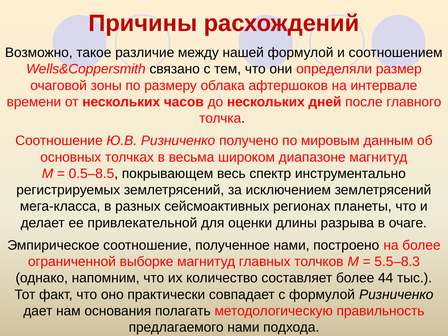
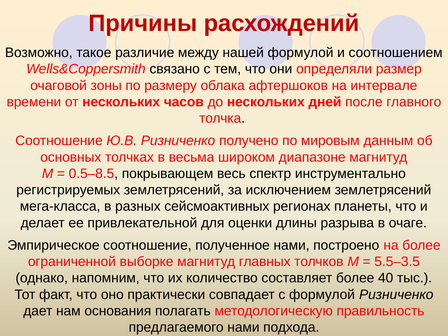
5.5‒8.3: 5.5‒8.3 -> 5.5‒3.5
44: 44 -> 40
